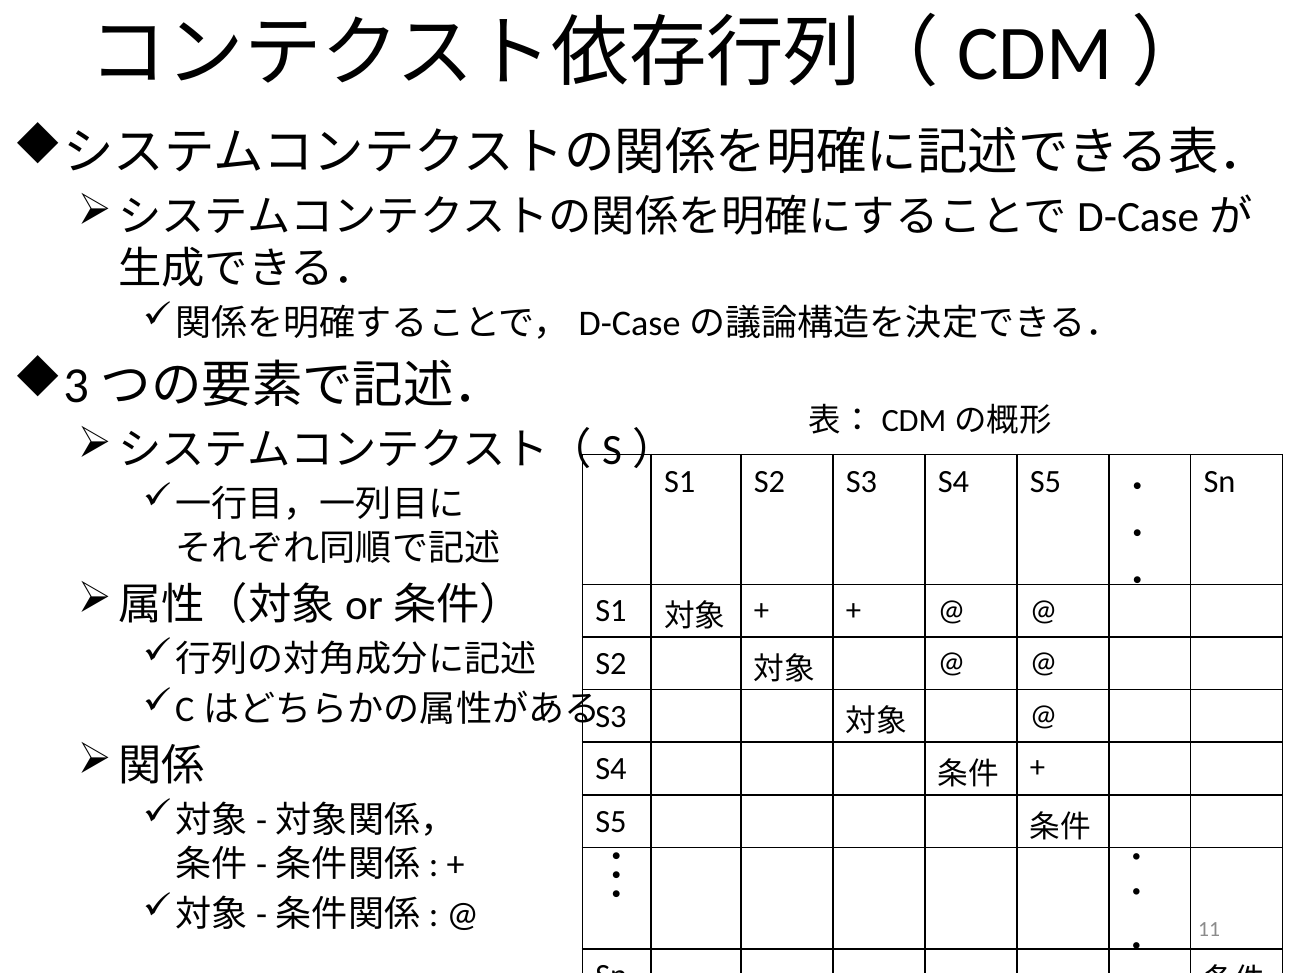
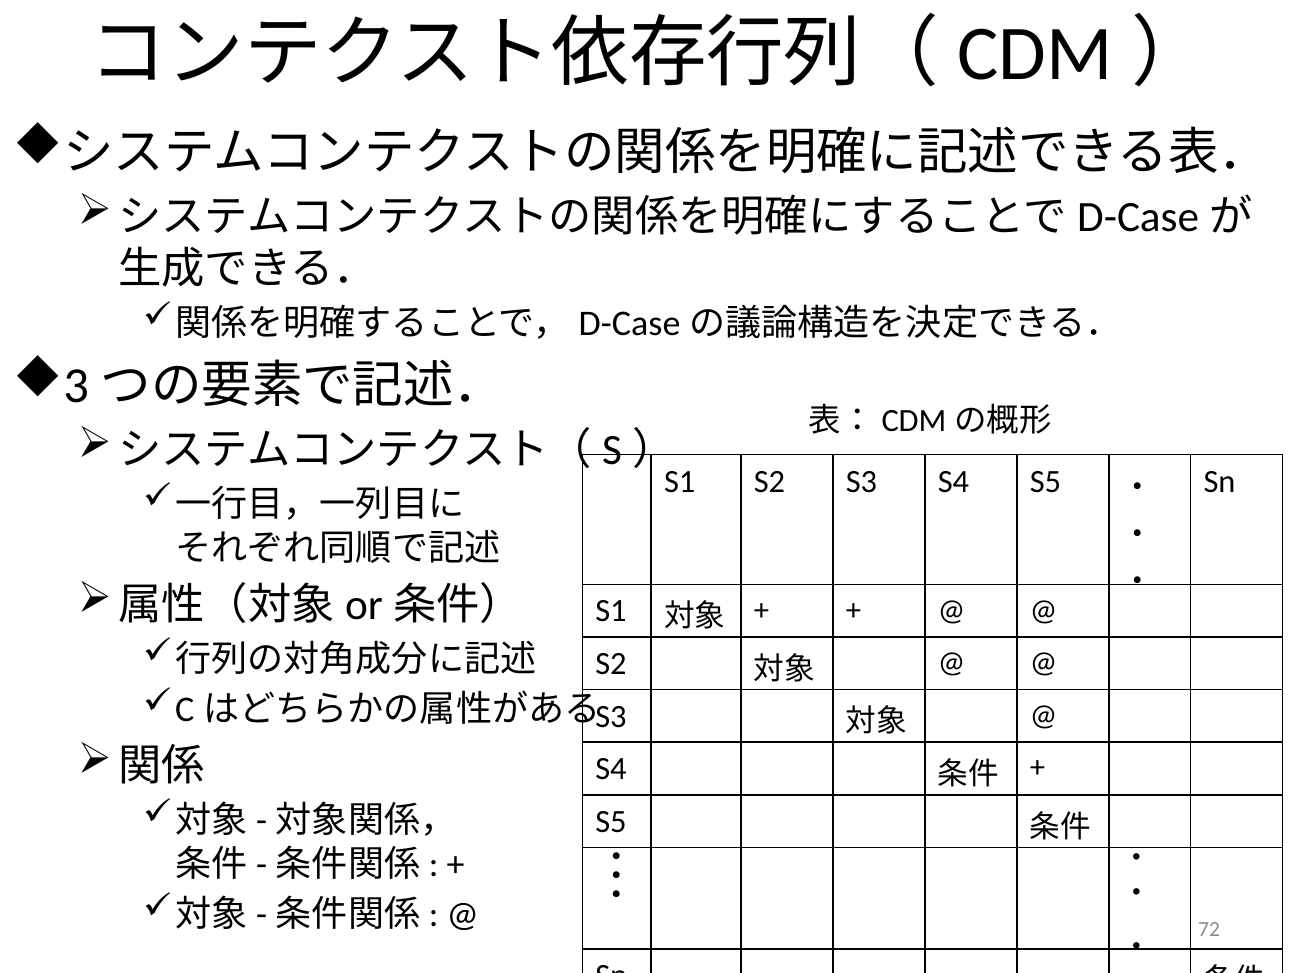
11: 11 -> 72
